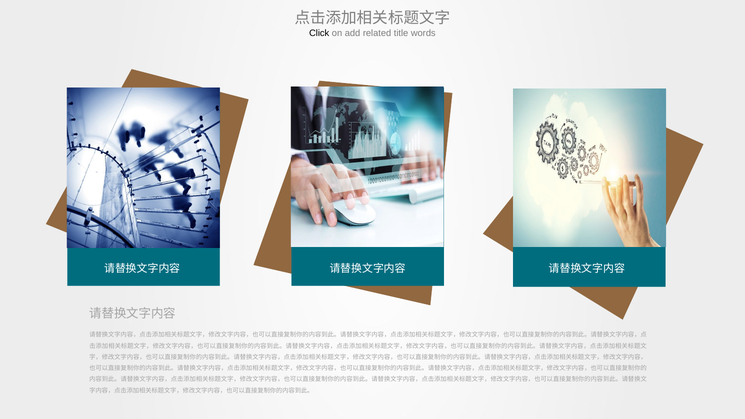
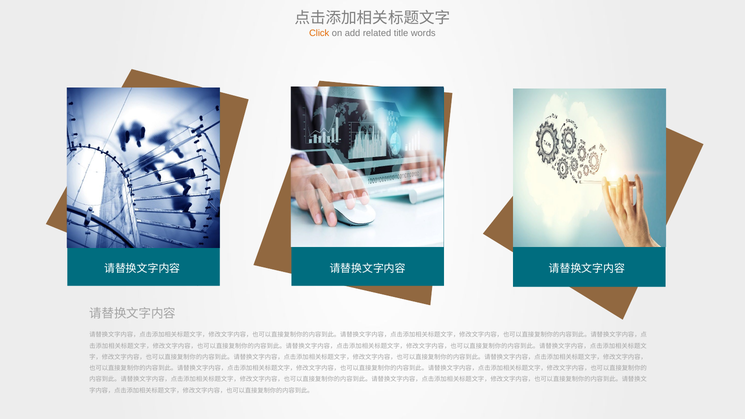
Click colour: black -> orange
